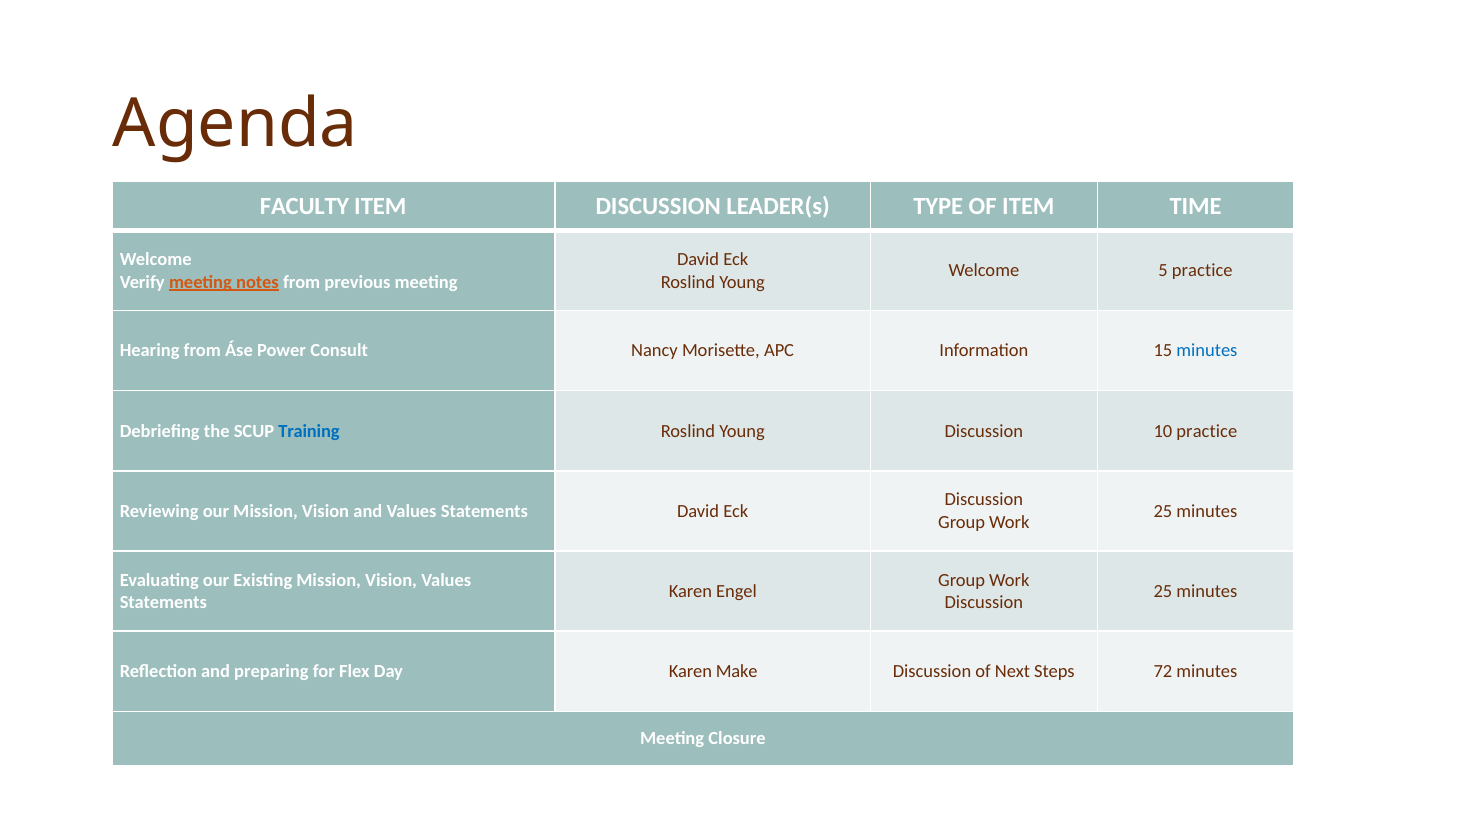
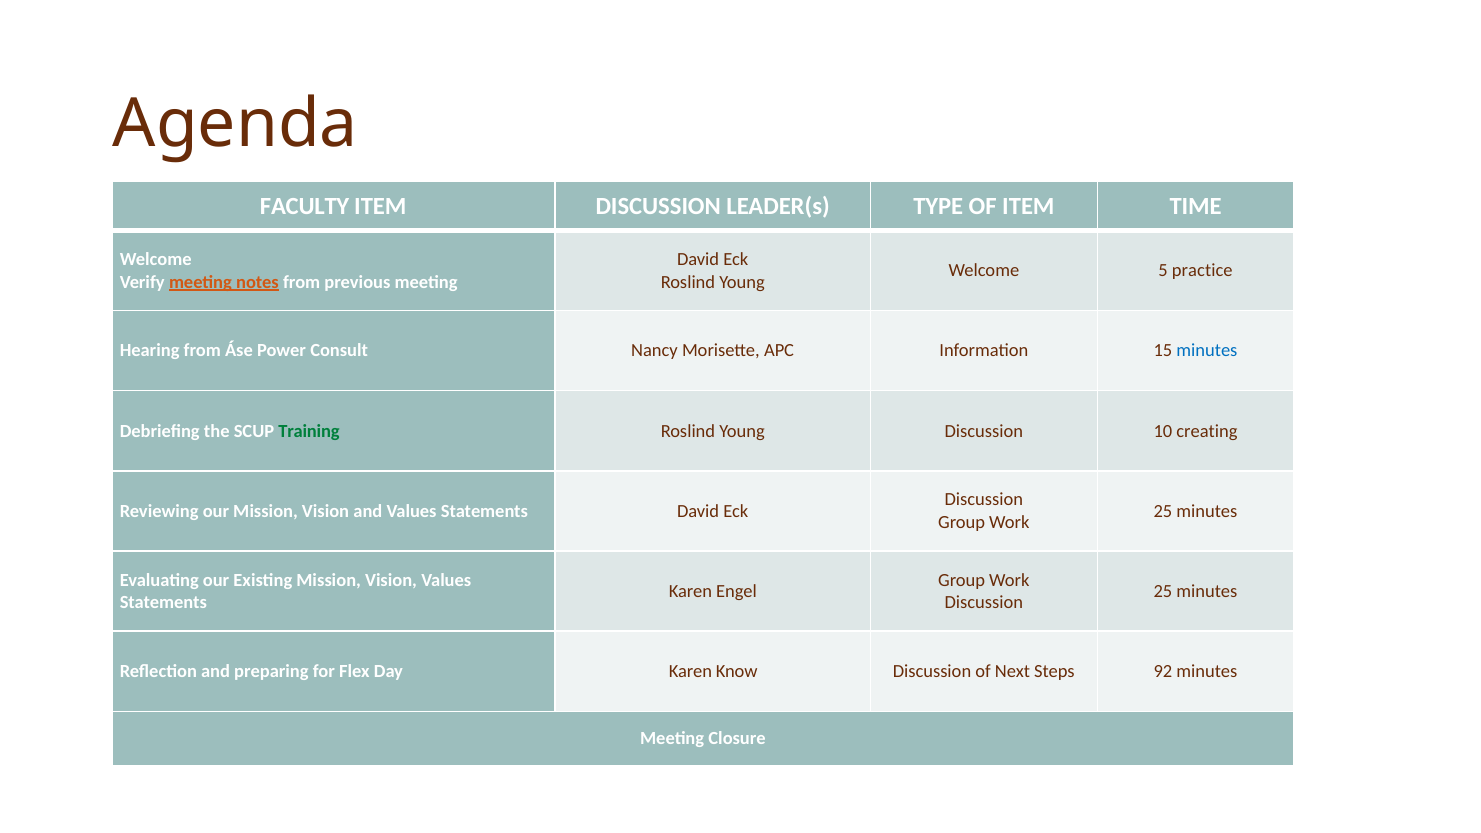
Training colour: blue -> green
10 practice: practice -> creating
Make: Make -> Know
72: 72 -> 92
